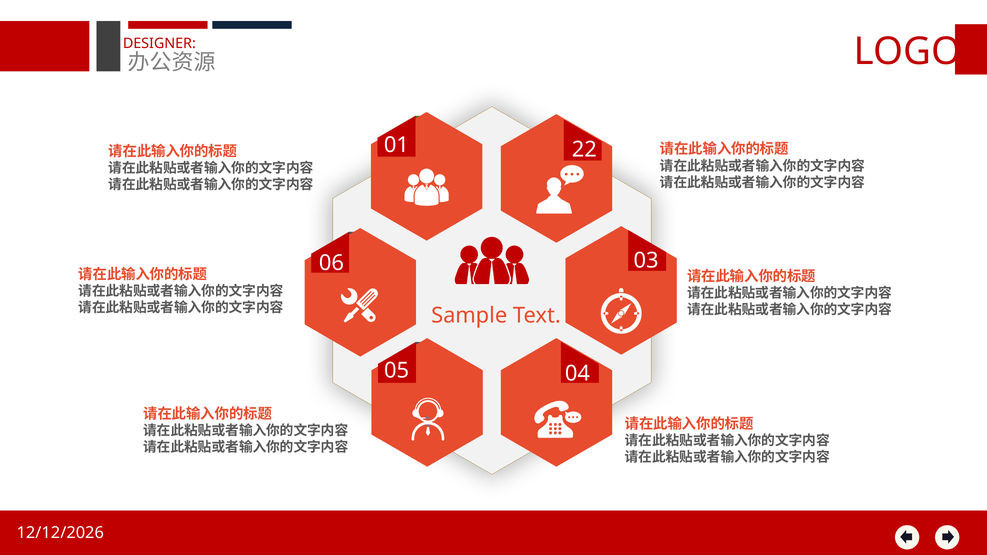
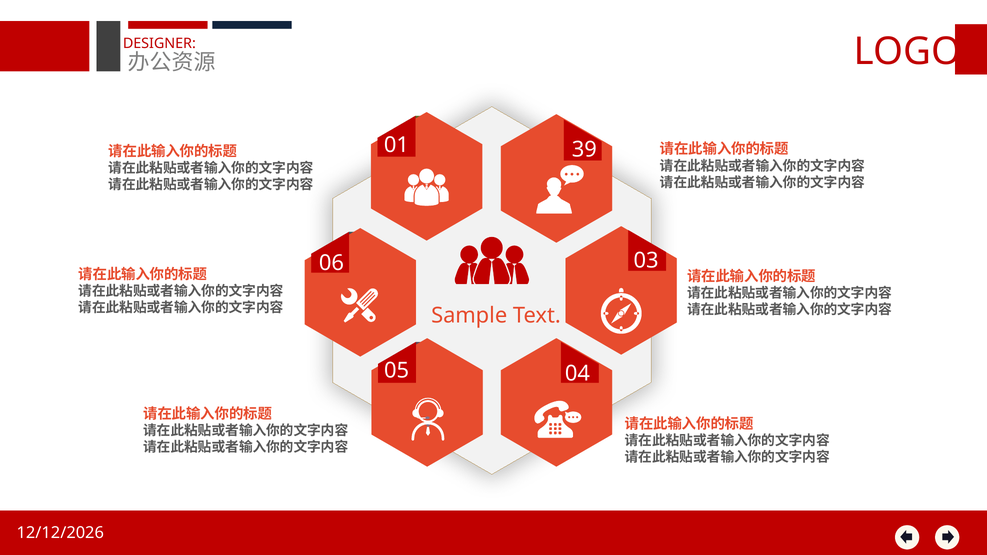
22: 22 -> 39
